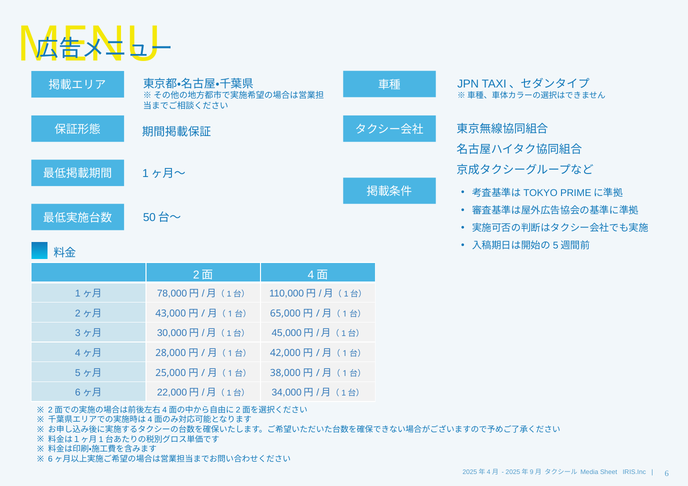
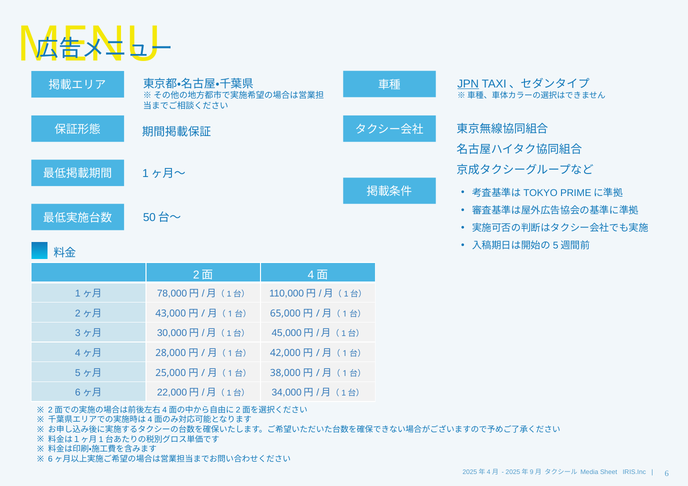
JPN underline: none -> present
